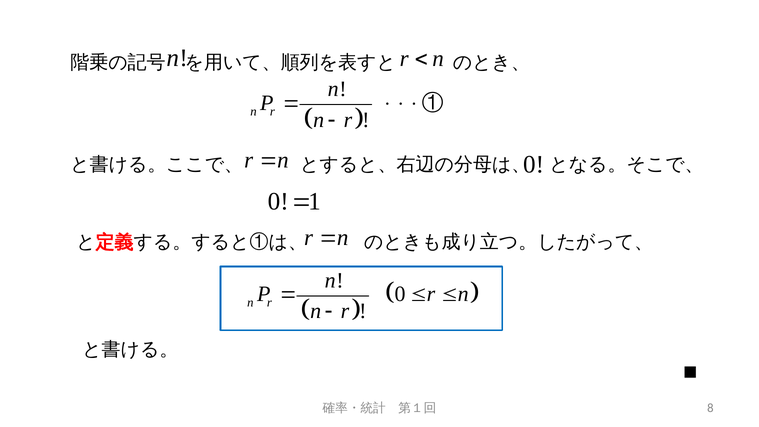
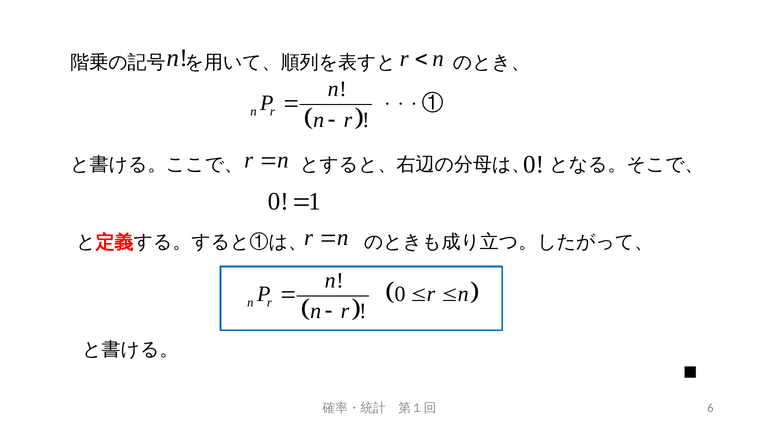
8: 8 -> 6
